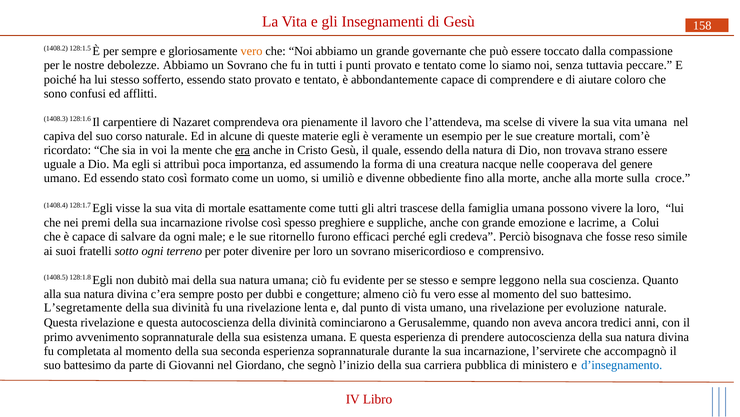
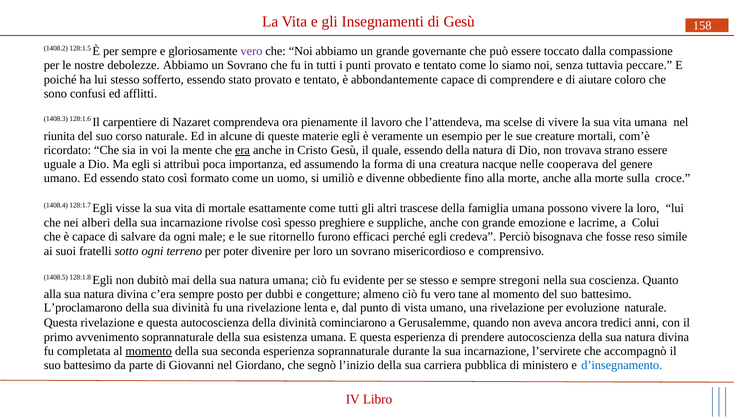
vero at (252, 51) colour: orange -> purple
capiva: capiva -> riunita
premi: premi -> alberi
leggono: leggono -> stregoni
esse: esse -> tane
L’segretamente: L’segretamente -> L’proclamarono
momento at (149, 351) underline: none -> present
